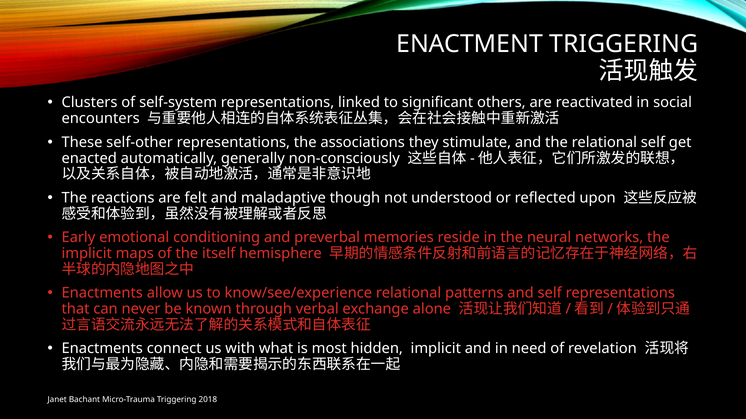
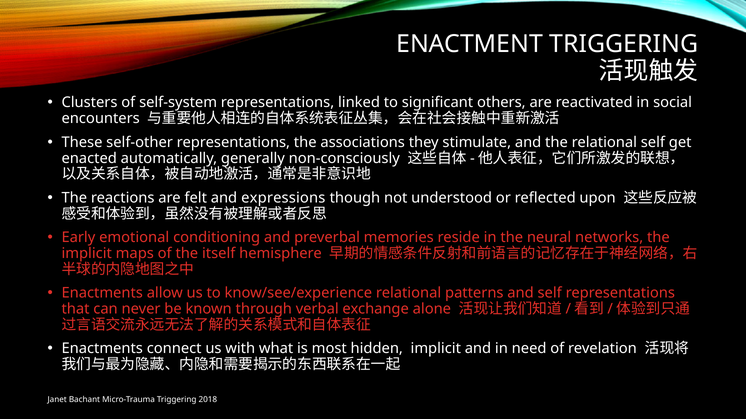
maladaptive: maladaptive -> expressions
